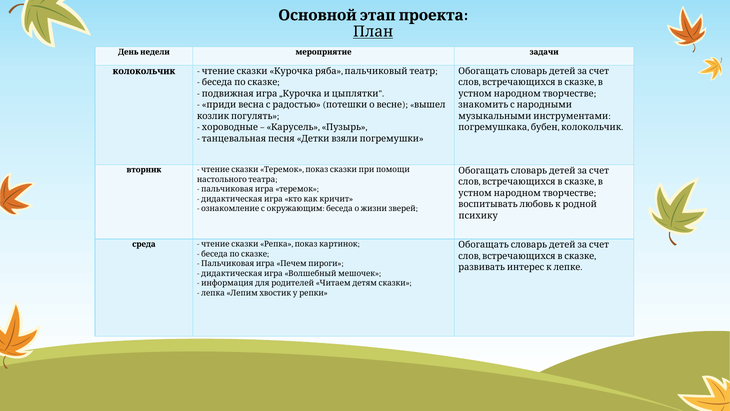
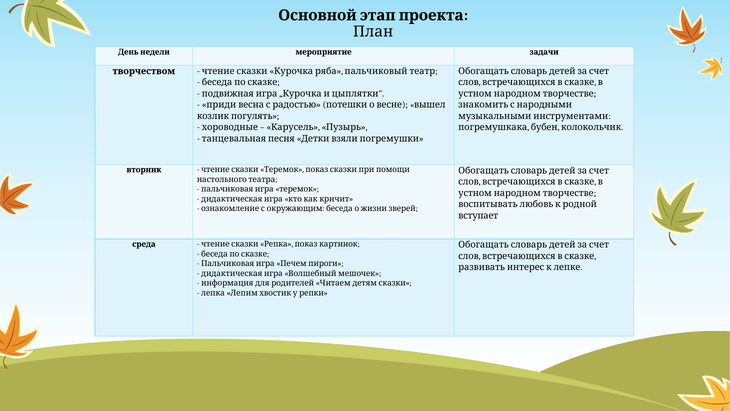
План underline: present -> none
колокольчик at (144, 71): колокольчик -> творчеством
психику: психику -> вступает
